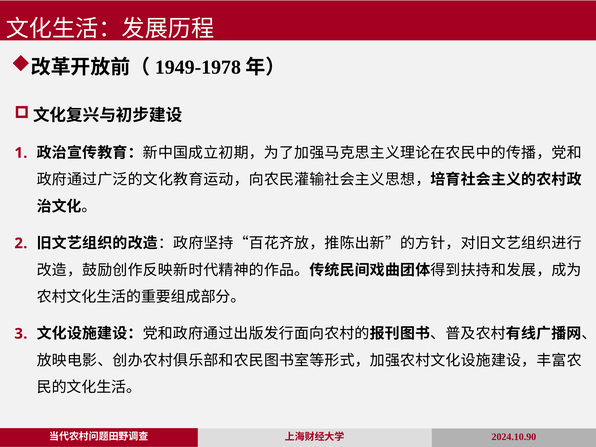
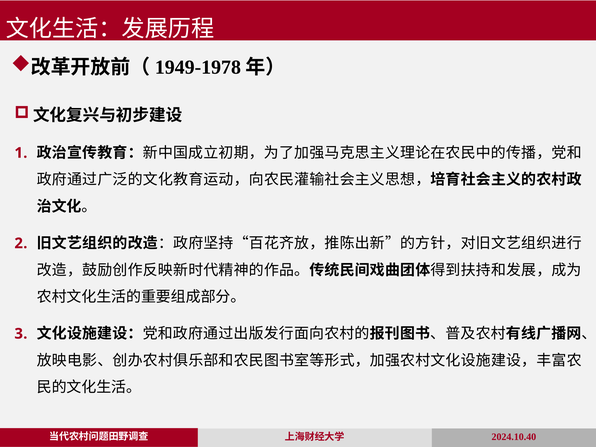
2024.10.90: 2024.10.90 -> 2024.10.40
